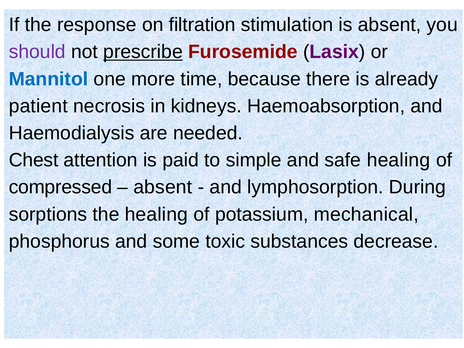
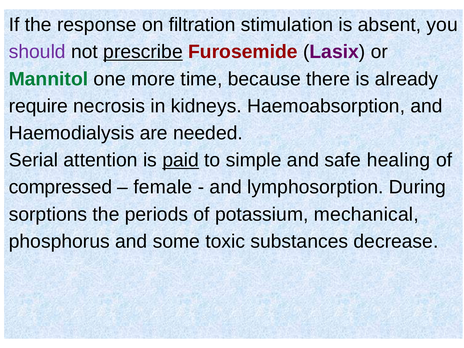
Mannitol colour: blue -> green
patient: patient -> require
Chest: Chest -> Serial
paid underline: none -> present
absent at (163, 187): absent -> female
the healing: healing -> periods
